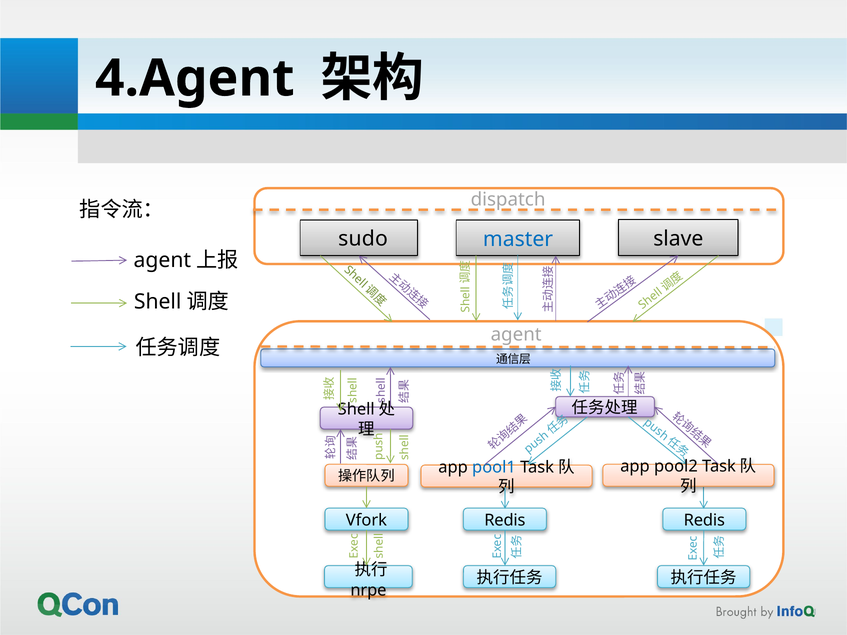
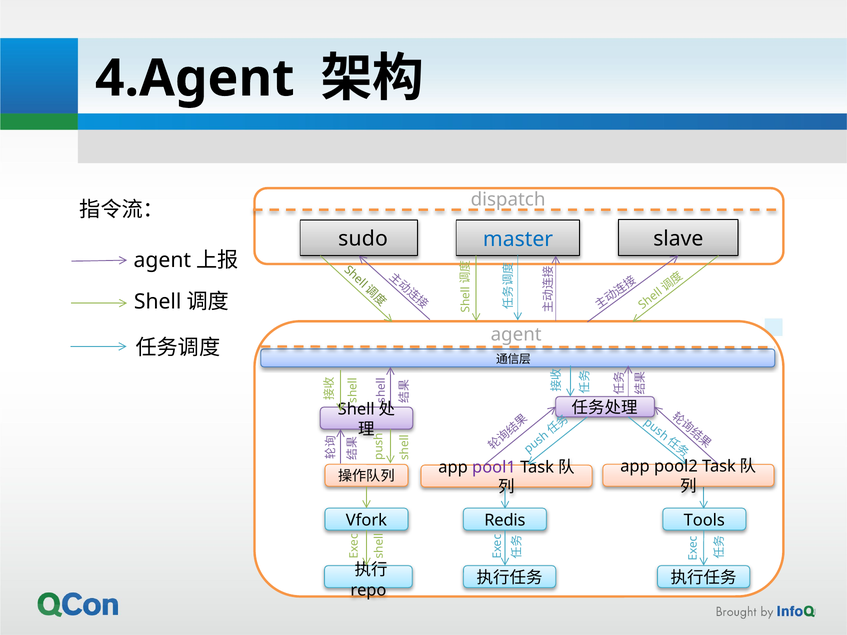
pool1 colour: blue -> purple
Redis at (704, 520): Redis -> Tools
nrpe: nrpe -> repo
